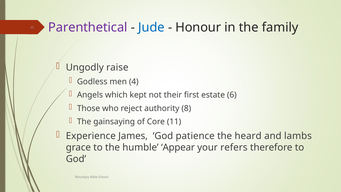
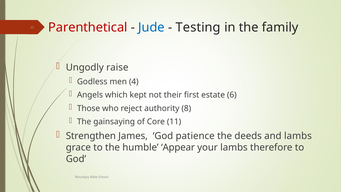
Parenthetical colour: purple -> red
Honour: Honour -> Testing
Experience: Experience -> Strengthen
heard: heard -> deeds
your refers: refers -> lambs
